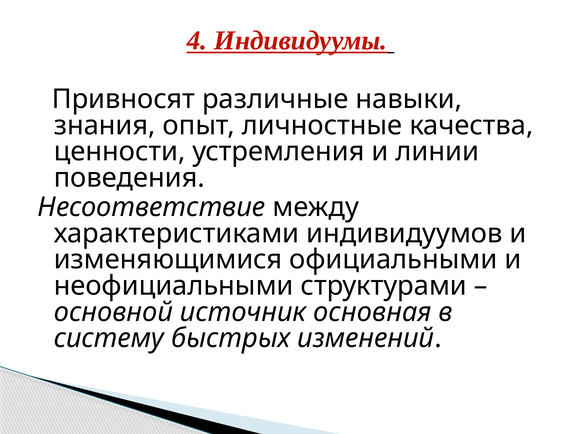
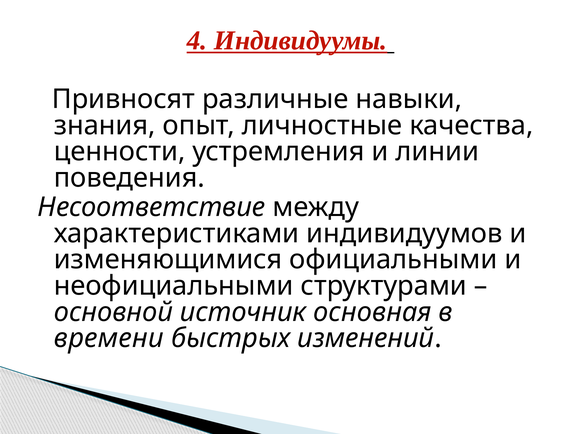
систему: систему -> времени
